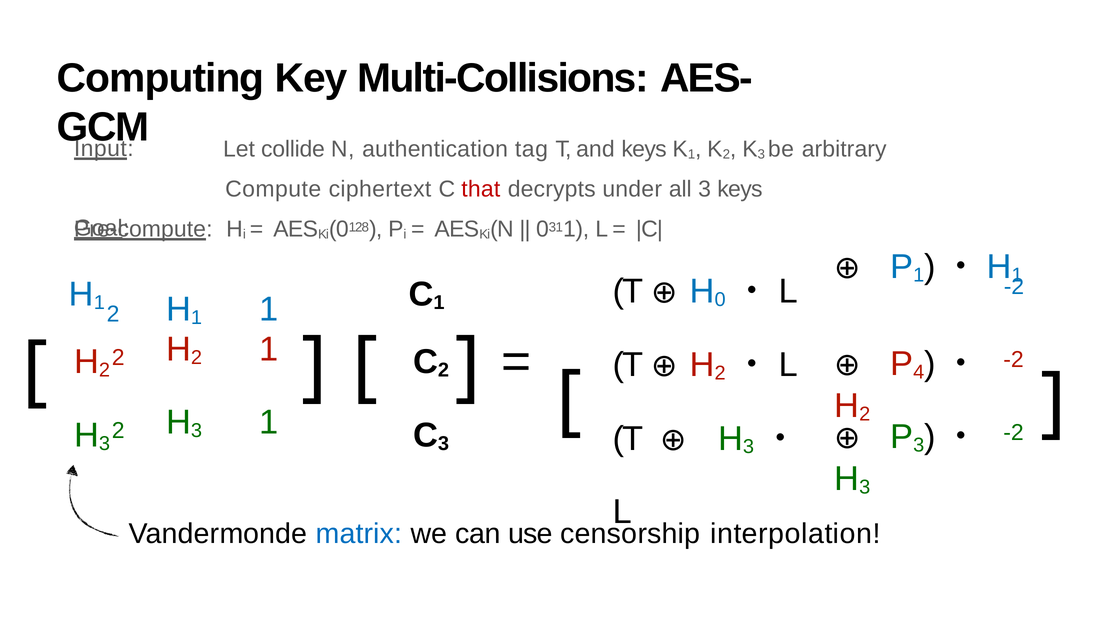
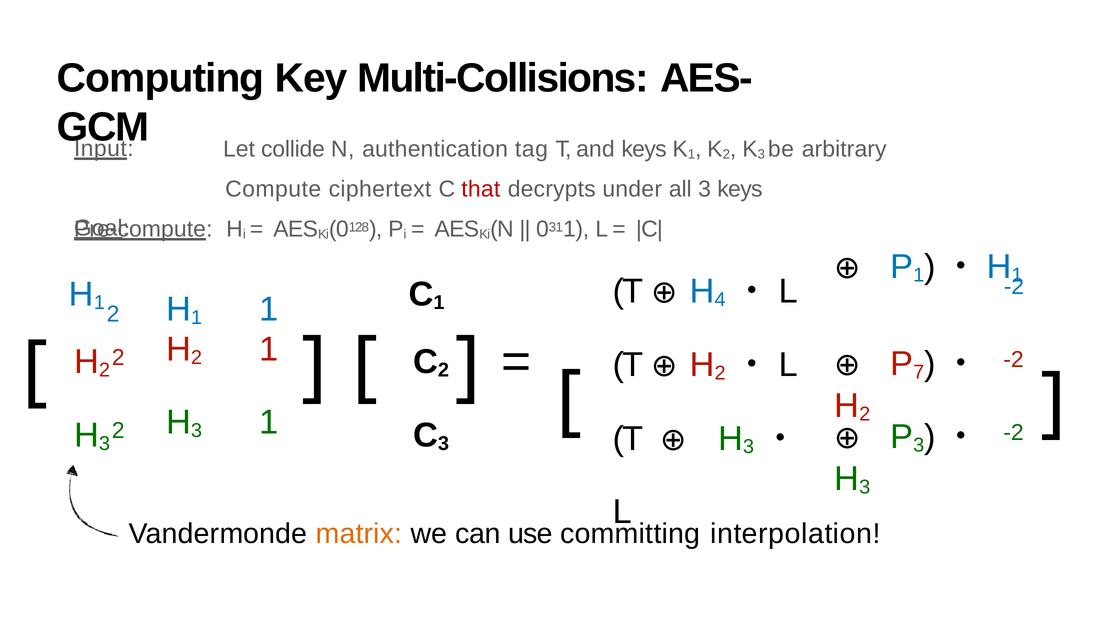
0 at (720, 299): 0 -> 4
4: 4 -> 7
matrix colour: blue -> orange
censorship: censorship -> committing
